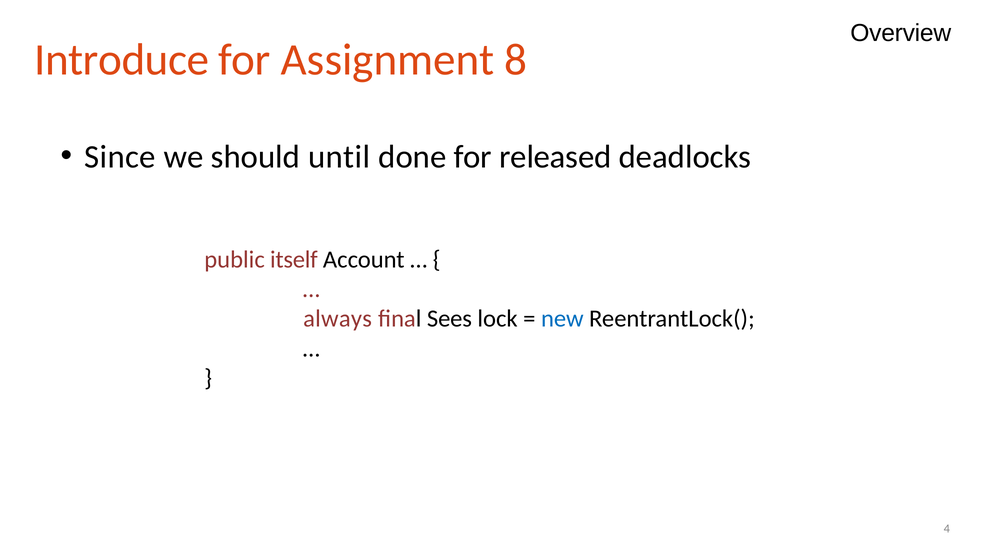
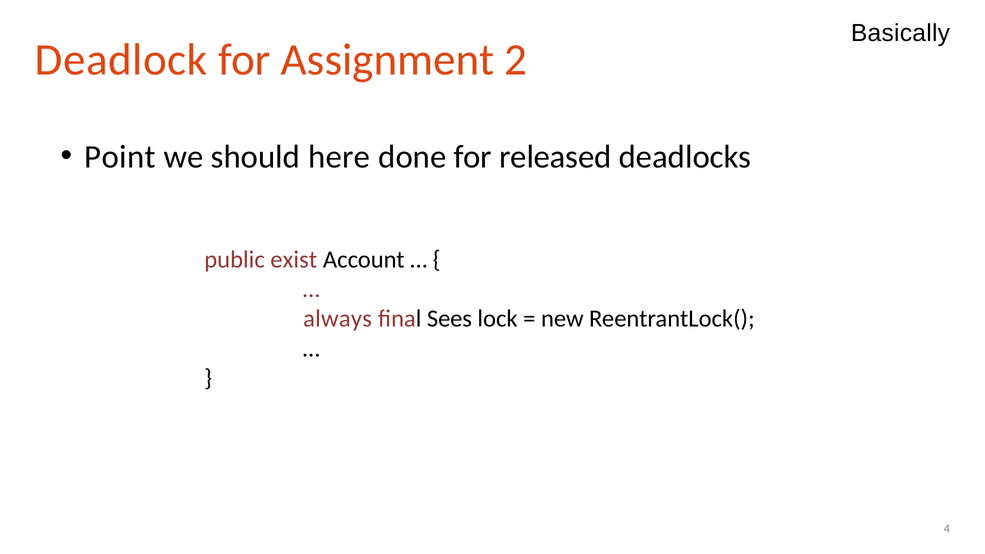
Overview: Overview -> Basically
Introduce: Introduce -> Deadlock
8: 8 -> 2
Since: Since -> Point
until: until -> here
itself: itself -> exist
new colour: blue -> black
